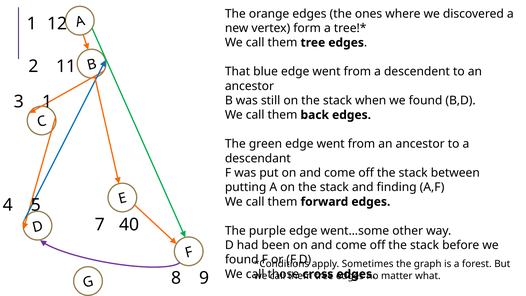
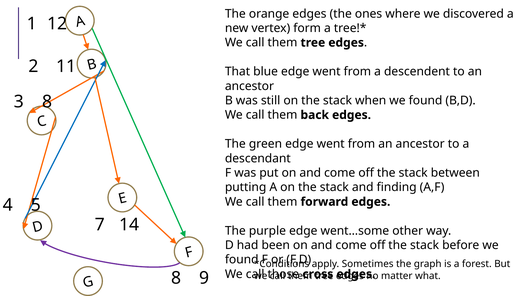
3 1: 1 -> 8
40: 40 -> 14
